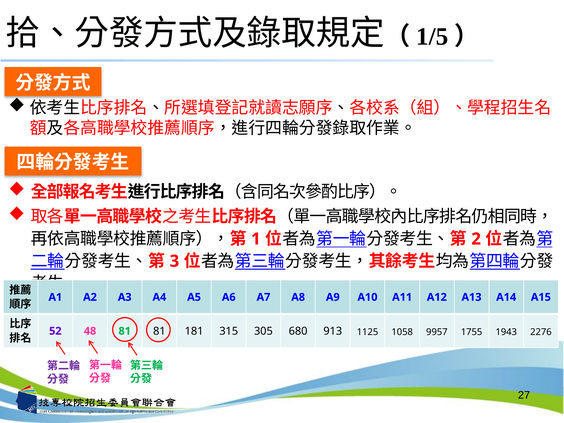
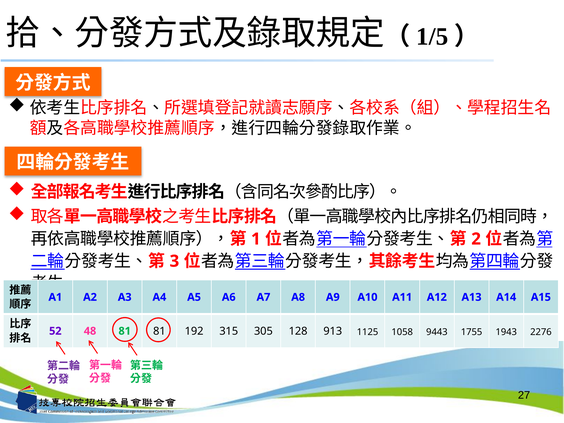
181: 181 -> 192
680: 680 -> 128
9957: 9957 -> 9443
